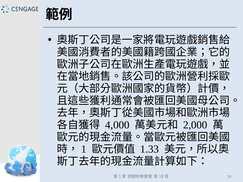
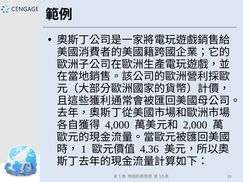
1.33: 1.33 -> 4.36
